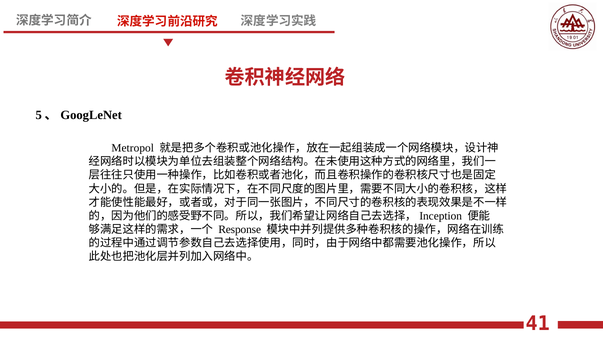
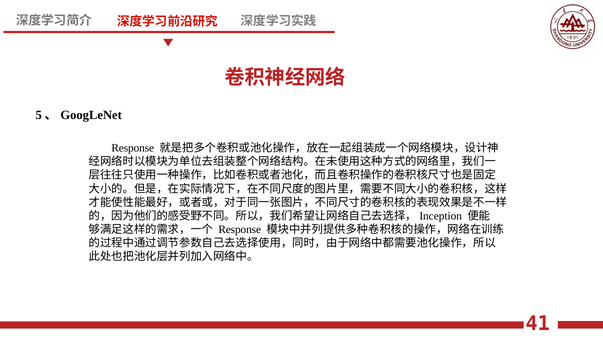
Metropol at (133, 148): Metropol -> Response
